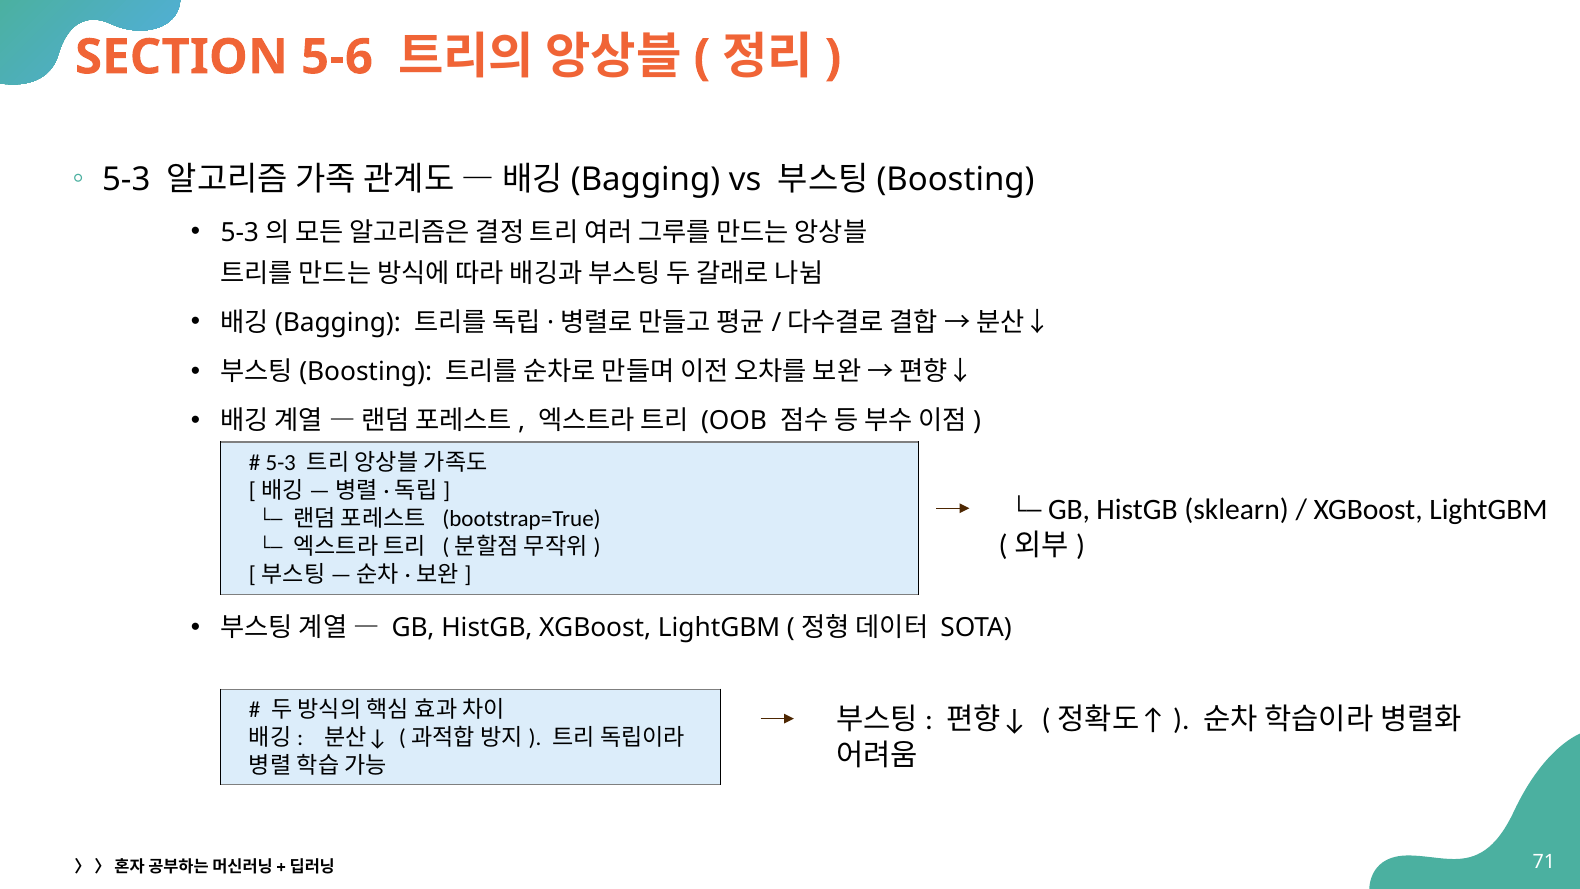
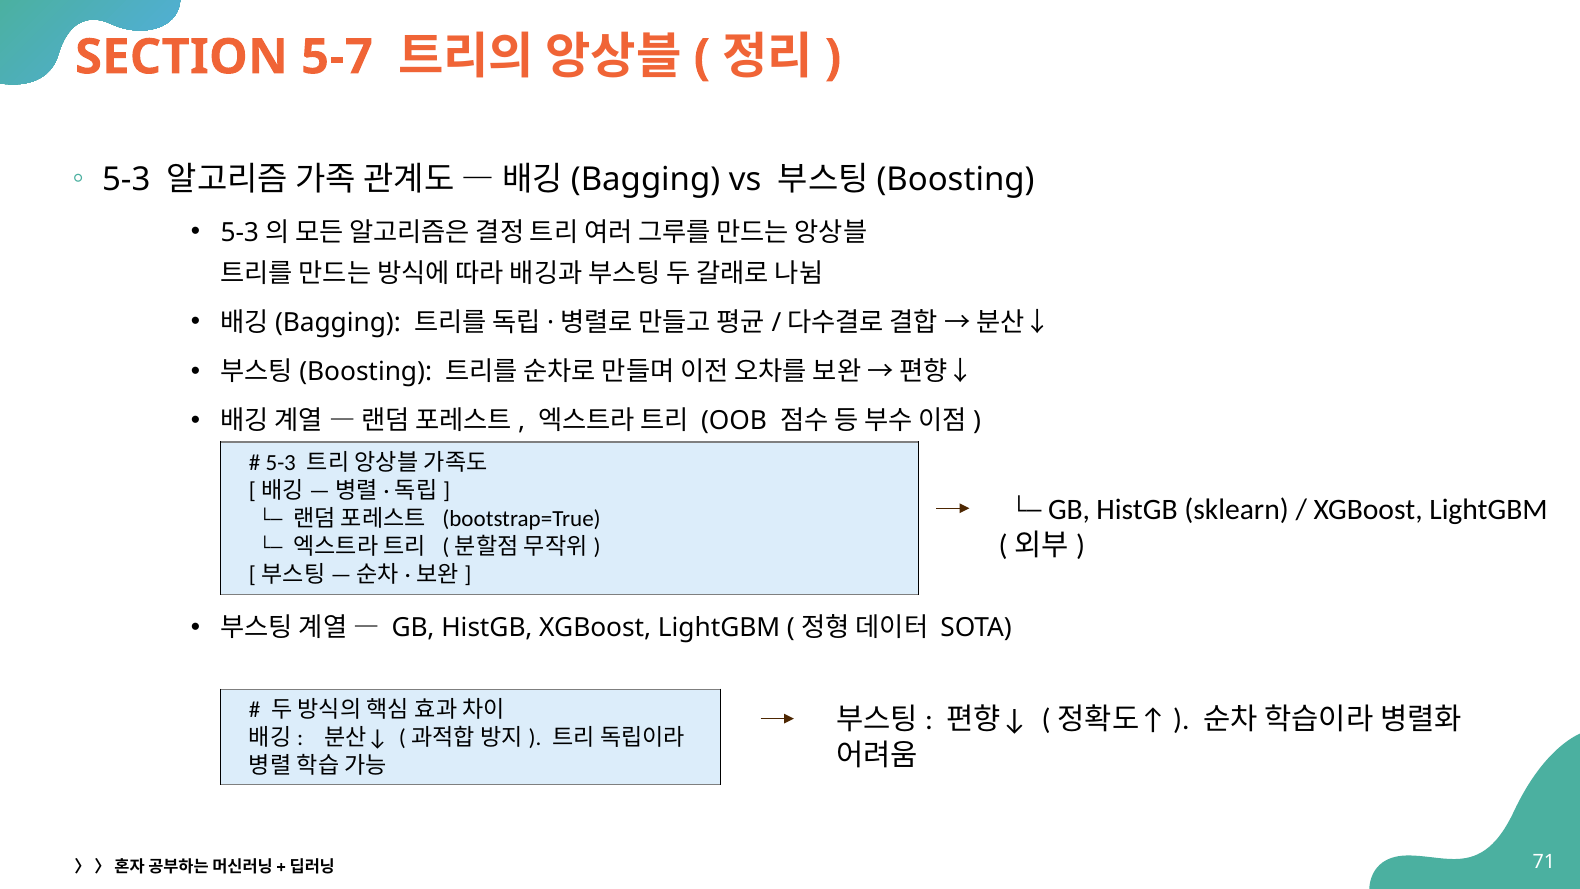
5-6: 5-6 -> 5-7
